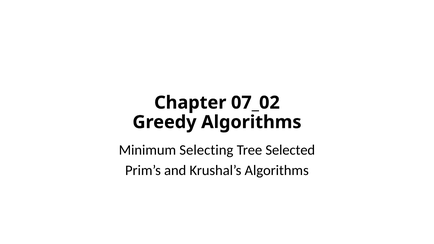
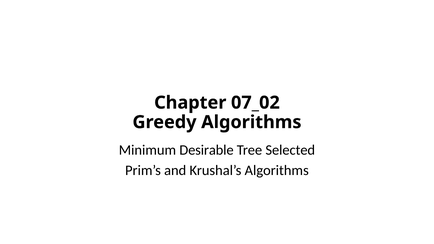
Selecting: Selecting -> Desirable
